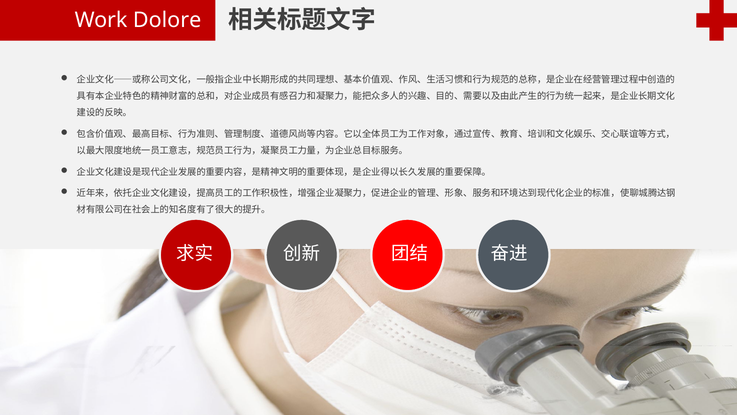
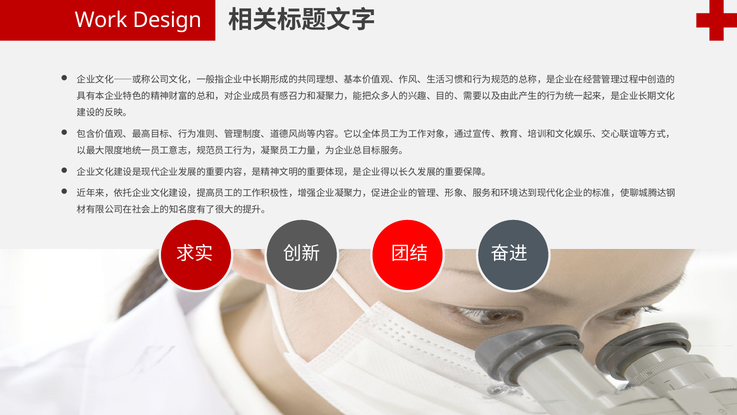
Dolore: Dolore -> Design
